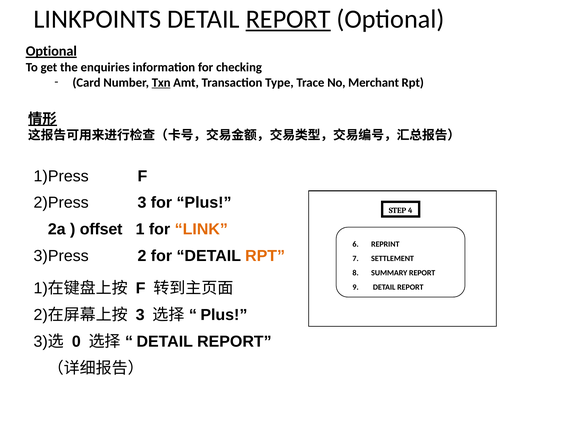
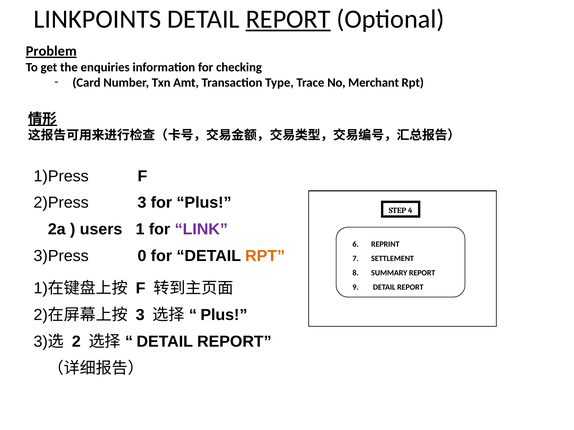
Optional at (51, 51): Optional -> Problem
Txn underline: present -> none
offset: offset -> users
LINK colour: orange -> purple
2 at (142, 256): 2 -> 0
0 at (76, 342): 0 -> 2
